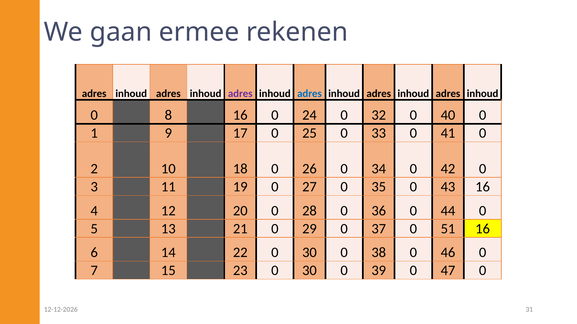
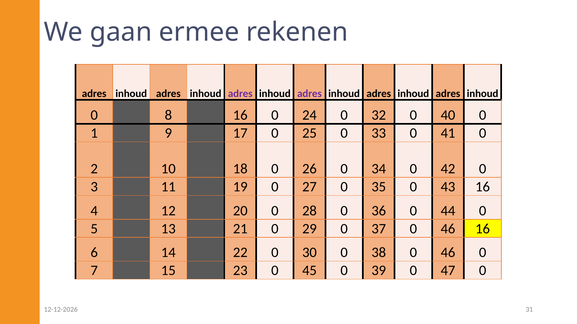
adres at (309, 94) colour: blue -> purple
37 0 51: 51 -> 46
23 0 30: 30 -> 45
